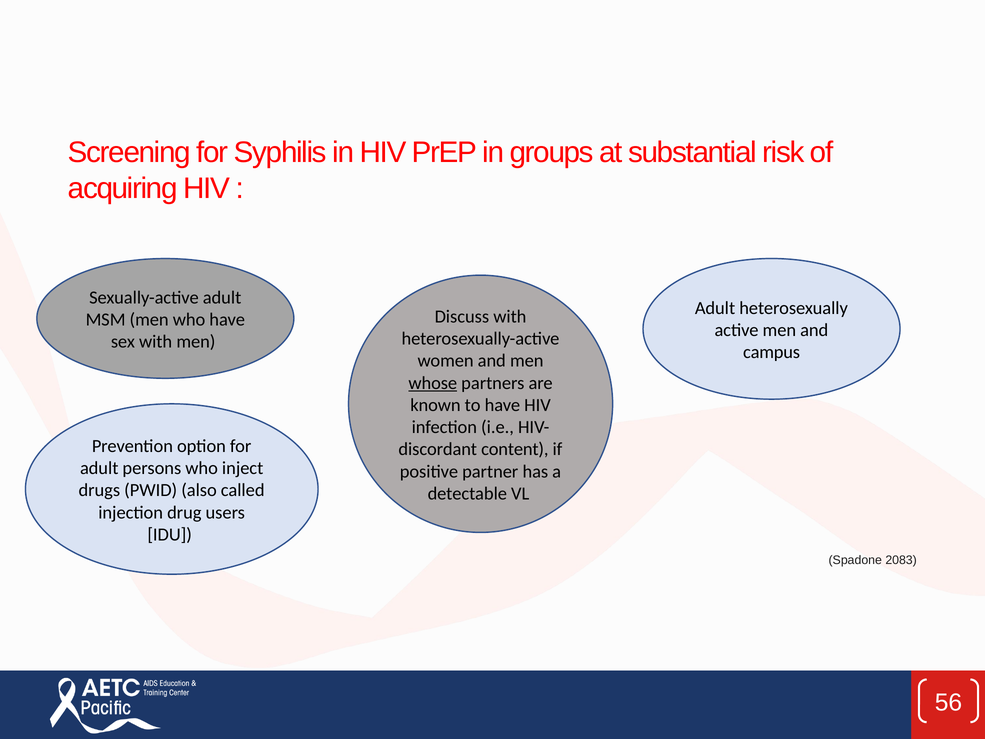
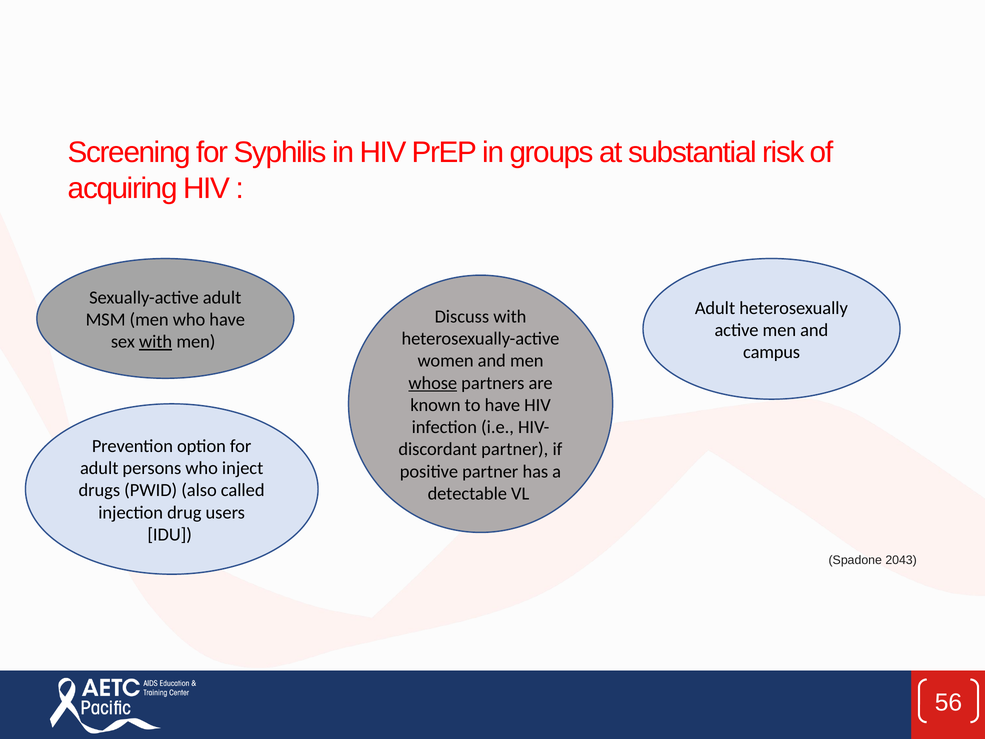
with at (156, 342) underline: none -> present
content at (515, 449): content -> partner
2083: 2083 -> 2043
